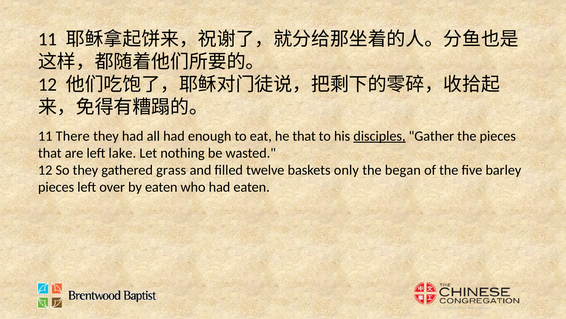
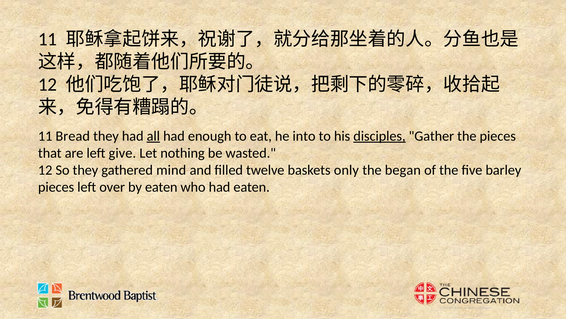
There: There -> Bread
all underline: none -> present
he that: that -> into
lake: lake -> give
grass: grass -> mind
